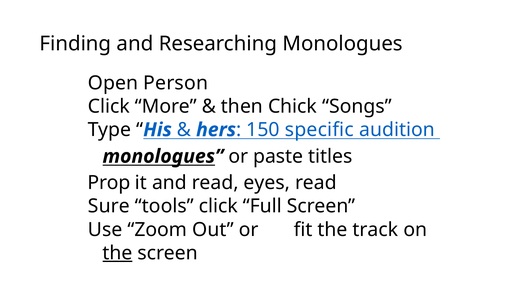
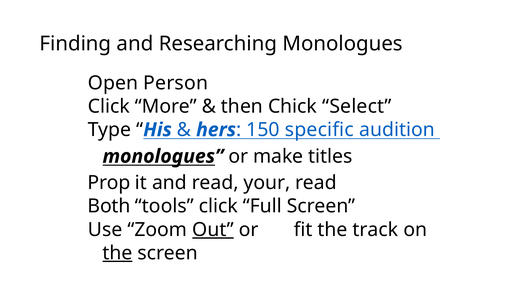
Songs: Songs -> Select
paste: paste -> make
eyes: eyes -> your
Sure: Sure -> Both
Out underline: none -> present
